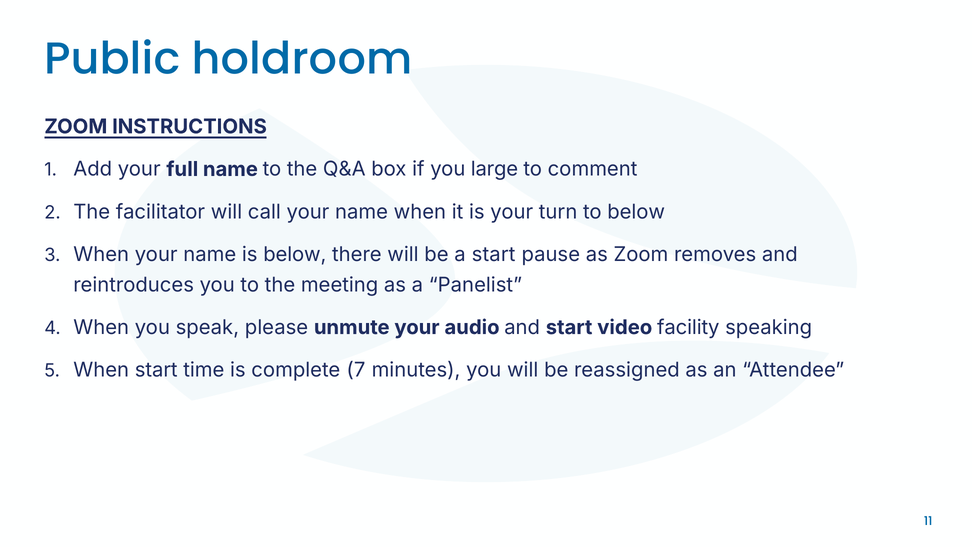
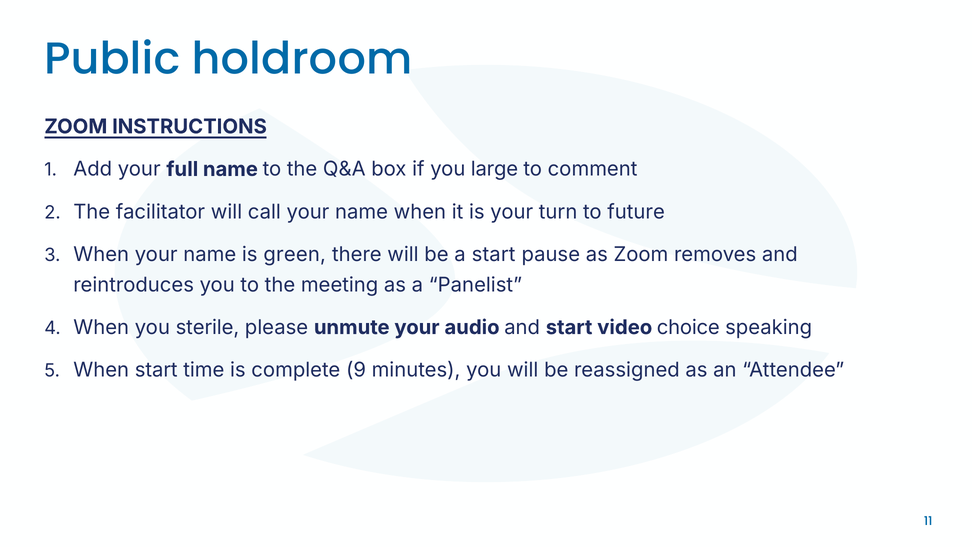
to below: below -> future
is below: below -> green
speak: speak -> sterile
facility: facility -> choice
7: 7 -> 9
